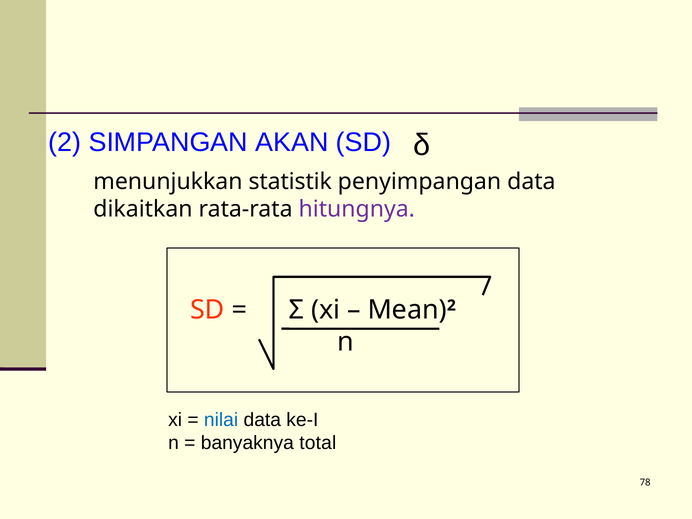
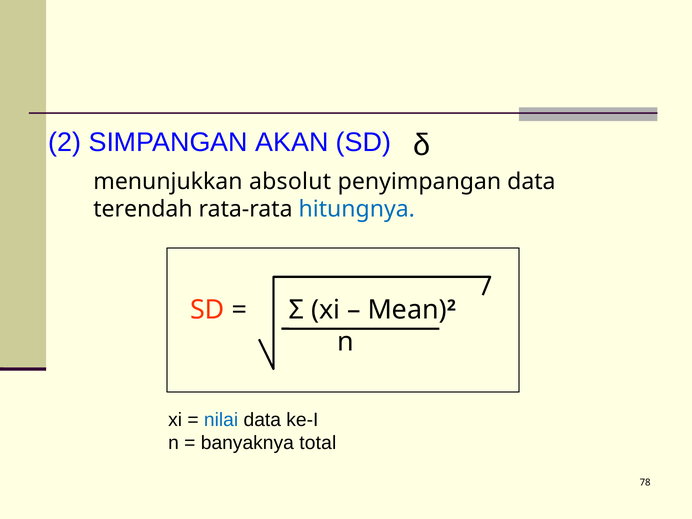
statistik: statistik -> absolut
dikaitkan: dikaitkan -> terendah
hitungnya colour: purple -> blue
